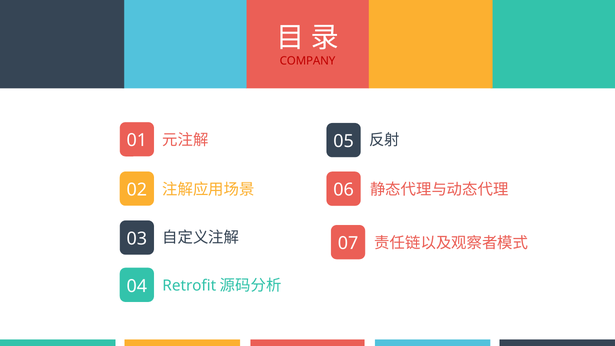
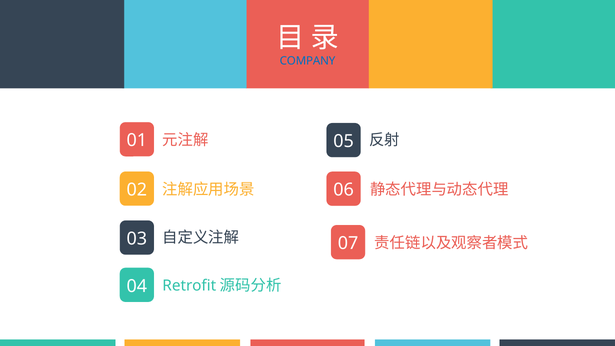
COMPANY colour: red -> blue
